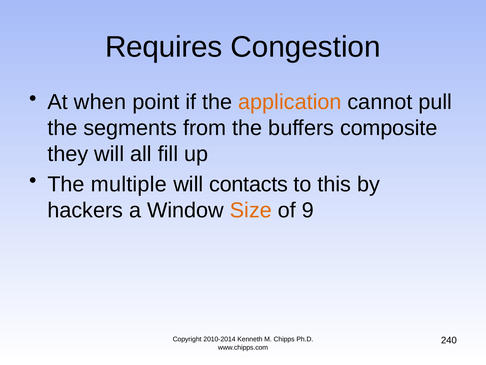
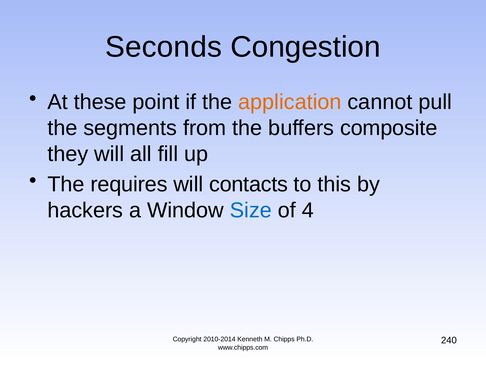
Requires: Requires -> Seconds
when: when -> these
multiple: multiple -> requires
Size colour: orange -> blue
9: 9 -> 4
